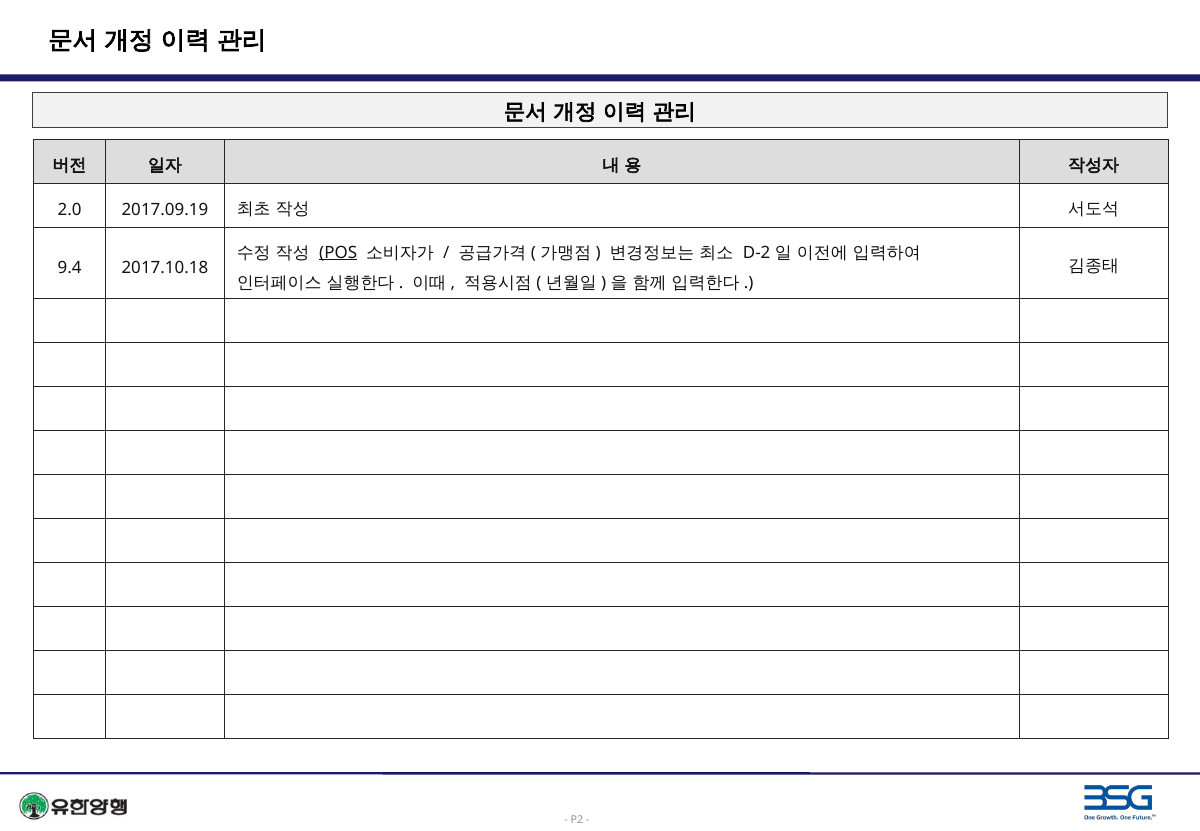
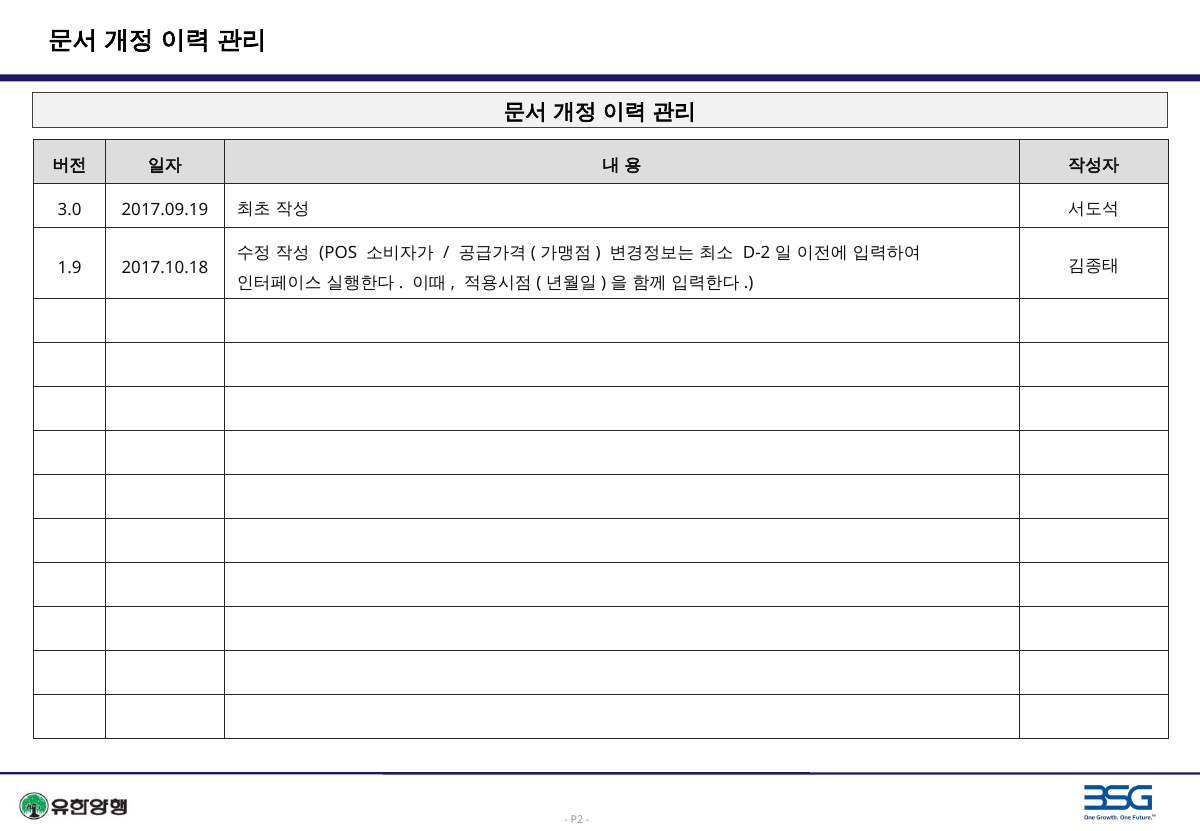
2.0: 2.0 -> 3.0
POS underline: present -> none
9.4: 9.4 -> 1.9
